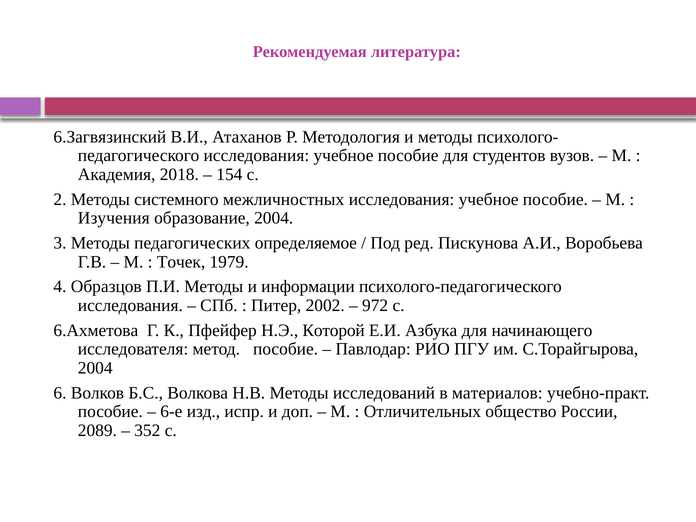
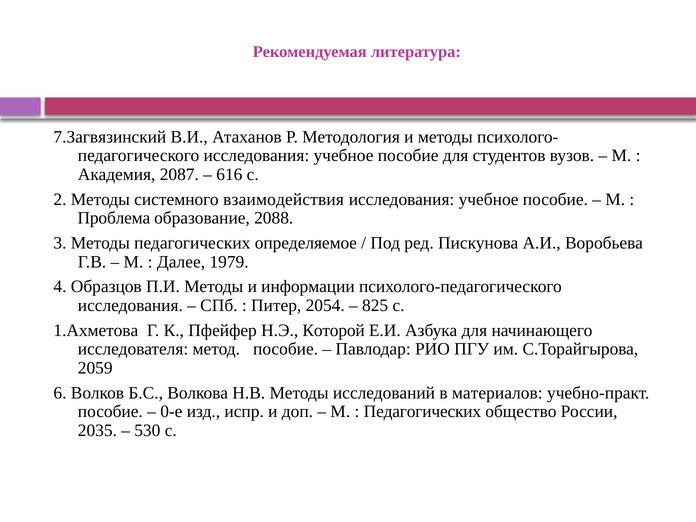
6.Загвязинский: 6.Загвязинский -> 7.Загвязинский
2018: 2018 -> 2087
154: 154 -> 616
межличностных: межличностных -> взаимодействия
Изучения: Изучения -> Проблема
образование 2004: 2004 -> 2088
Точек: Точек -> Далее
2002: 2002 -> 2054
972: 972 -> 825
6.Ахметова: 6.Ахметова -> 1.Ахметова
2004 at (95, 368): 2004 -> 2059
6-е: 6-е -> 0-е
Отличительных at (422, 412): Отличительных -> Педагогических
2089: 2089 -> 2035
352: 352 -> 530
